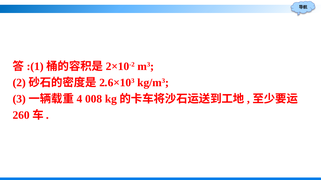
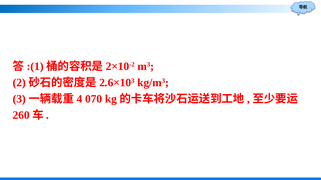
008: 008 -> 070
